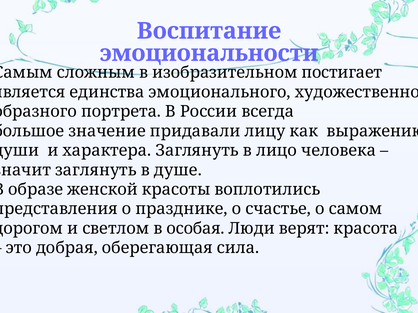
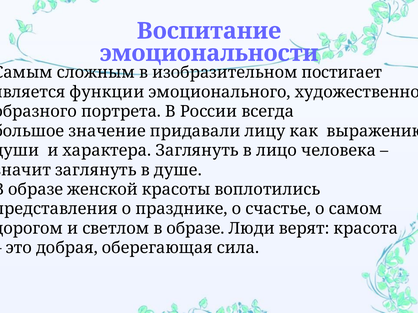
единства: единства -> функции
светлом в особая: особая -> образе
